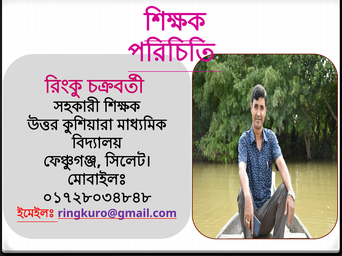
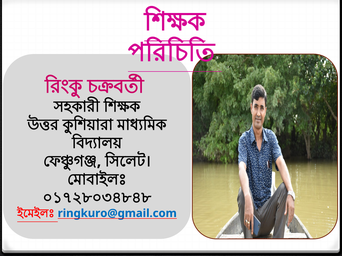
ringkuro@gmail.com colour: purple -> blue
